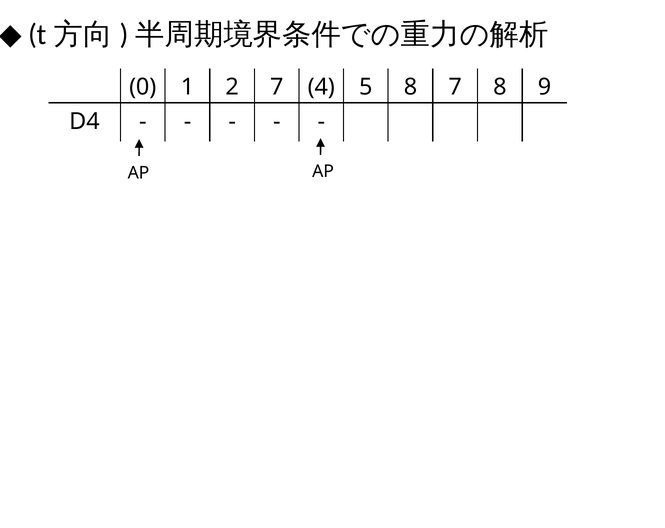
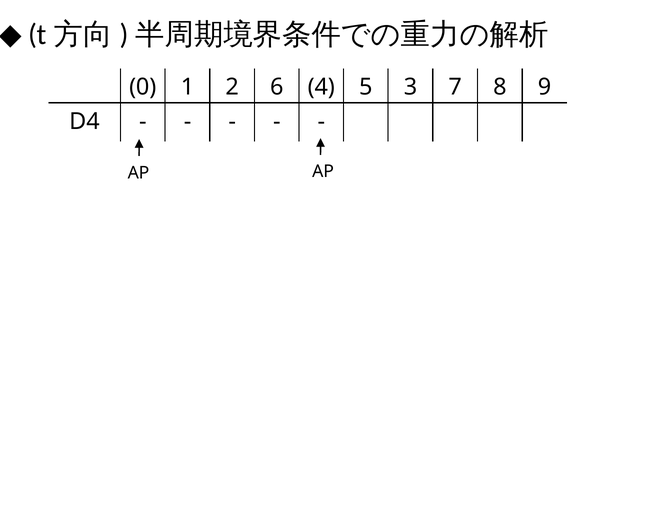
2 7: 7 -> 6
5 8: 8 -> 3
